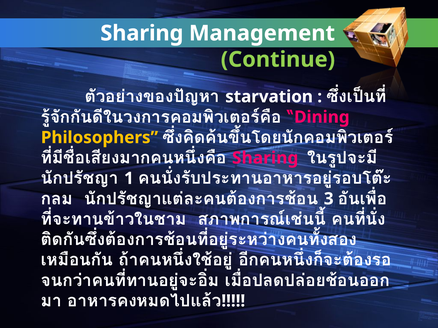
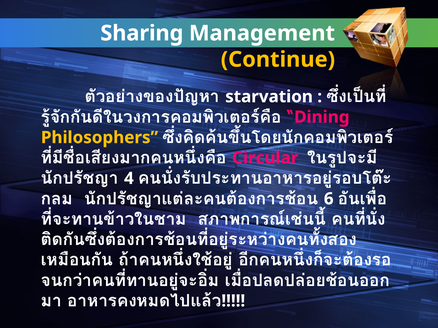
Continue colour: light green -> yellow
Sharing at (265, 158): Sharing -> Circular
1: 1 -> 4
3: 3 -> 6
